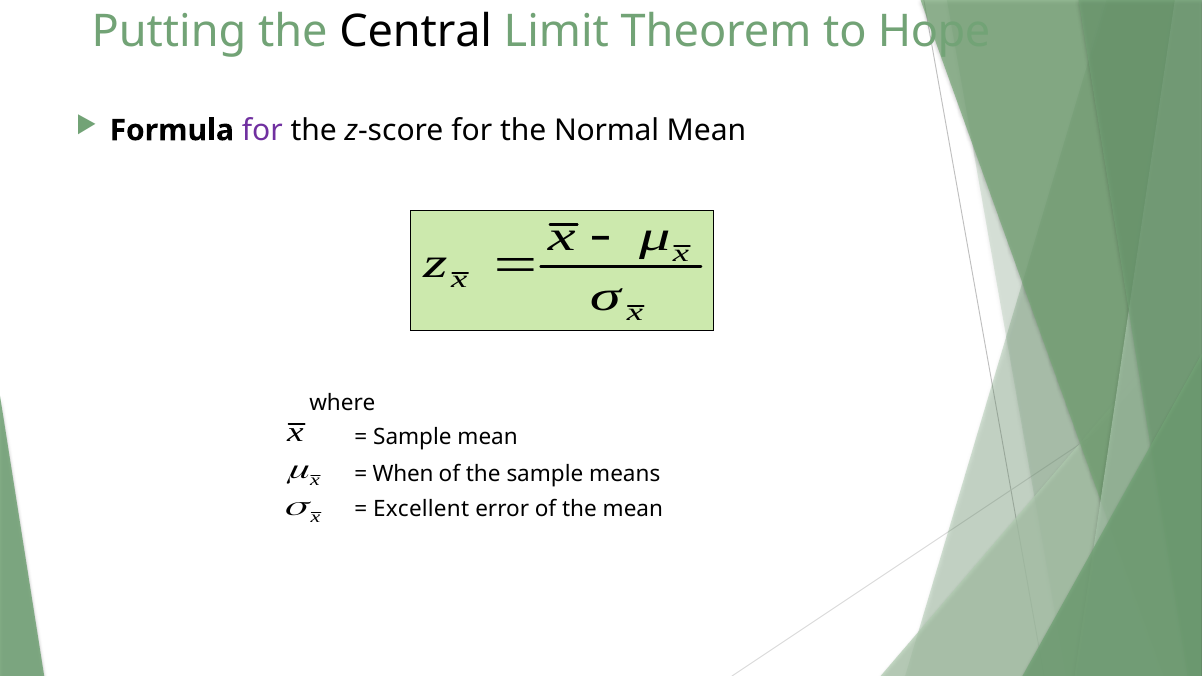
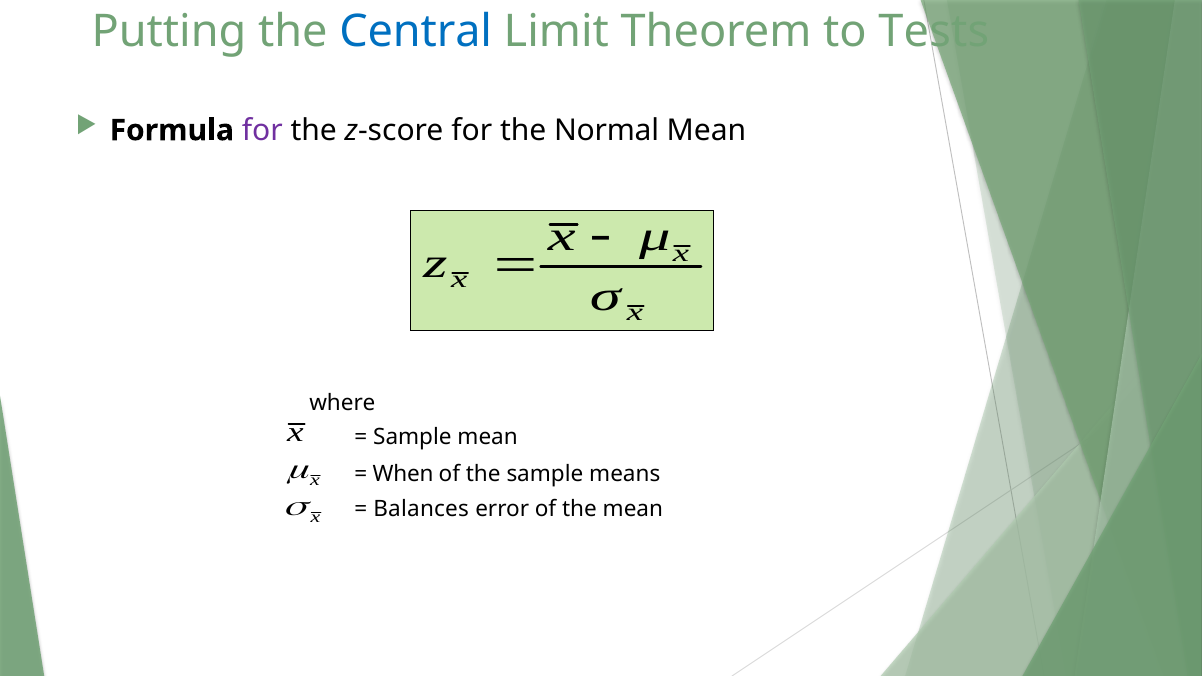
Central colour: black -> blue
Hope: Hope -> Tests
Excellent: Excellent -> Balances
